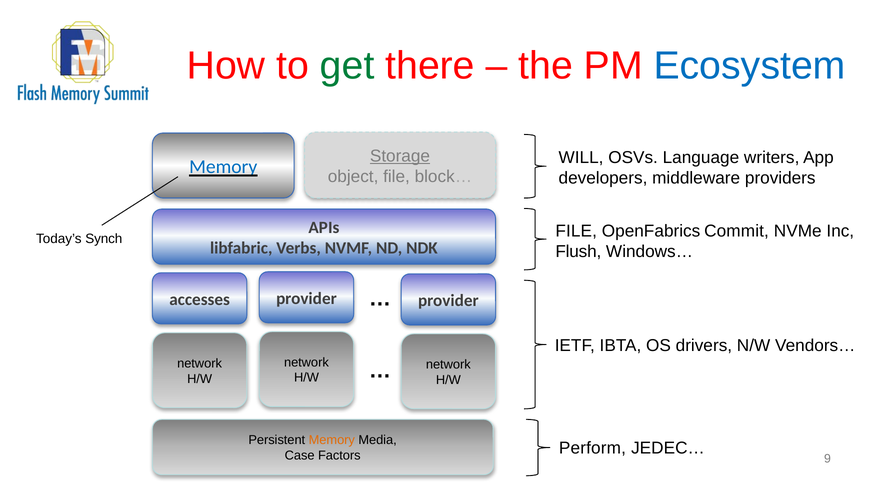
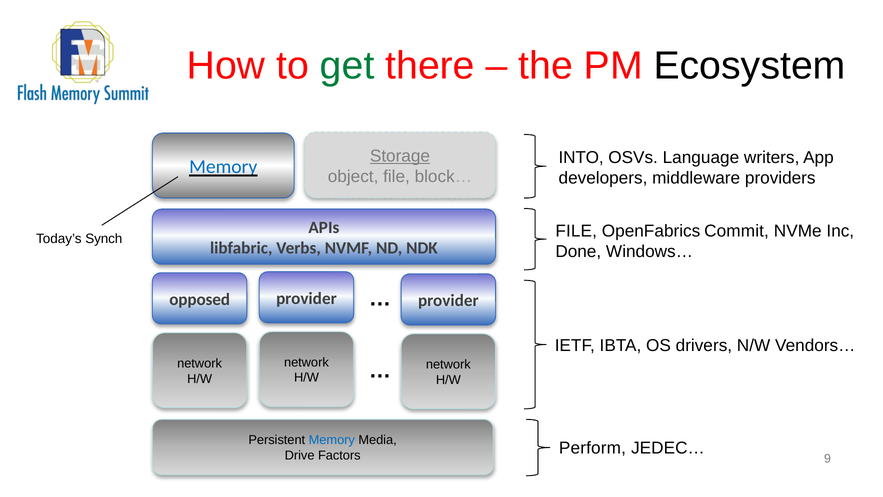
Ecosystem colour: blue -> black
WILL: WILL -> INTO
Flush: Flush -> Done
accesses: accesses -> opposed
Memory at (332, 440) colour: orange -> blue
Case: Case -> Drive
